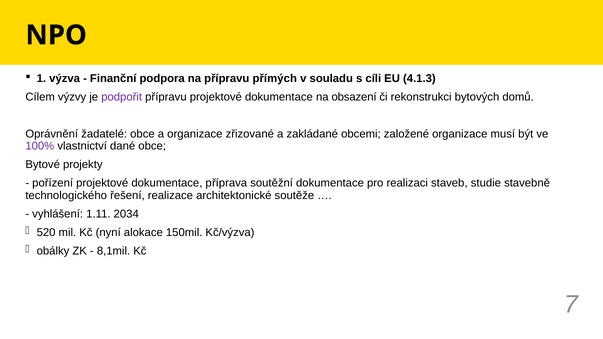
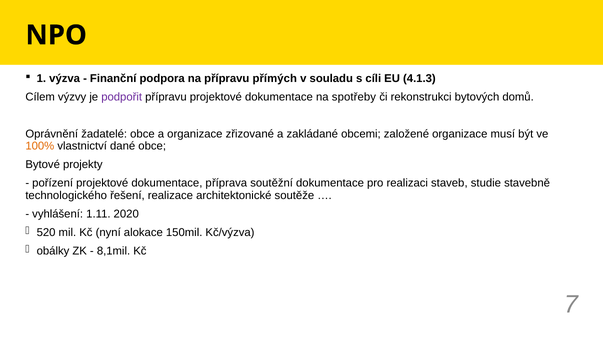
obsazení: obsazení -> spotřeby
100% colour: purple -> orange
2034: 2034 -> 2020
